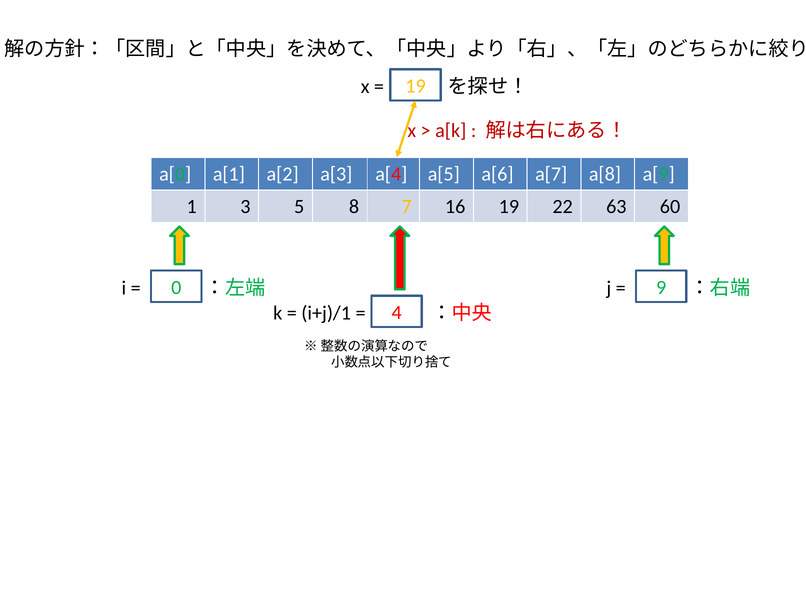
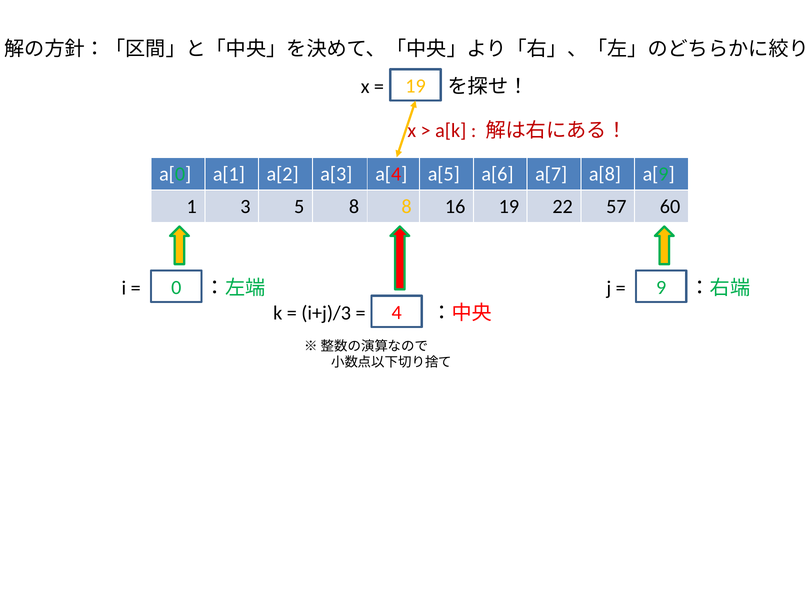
8 7: 7 -> 8
63: 63 -> 57
i+j)/1: i+j)/1 -> i+j)/3
